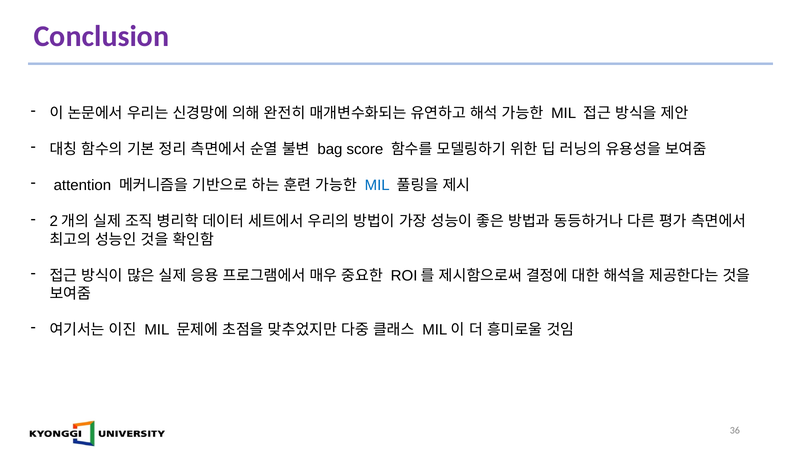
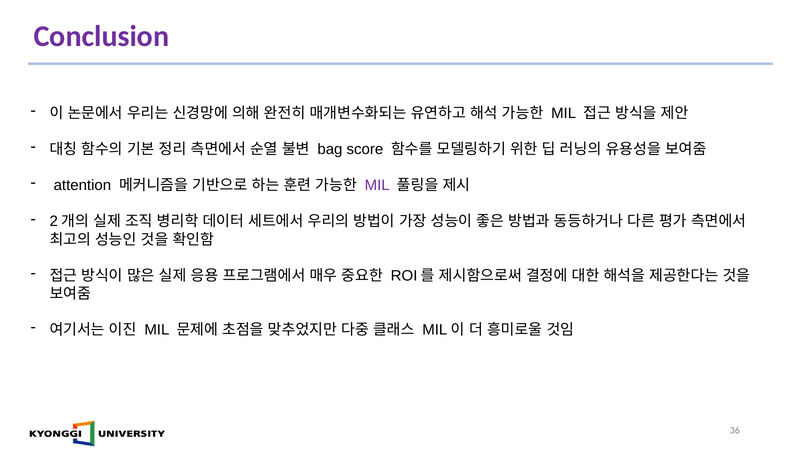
MIL at (377, 185) colour: blue -> purple
